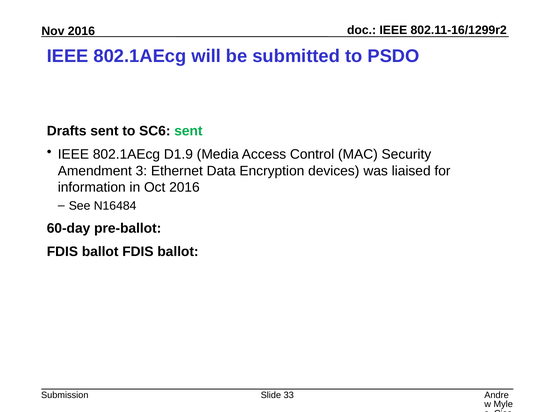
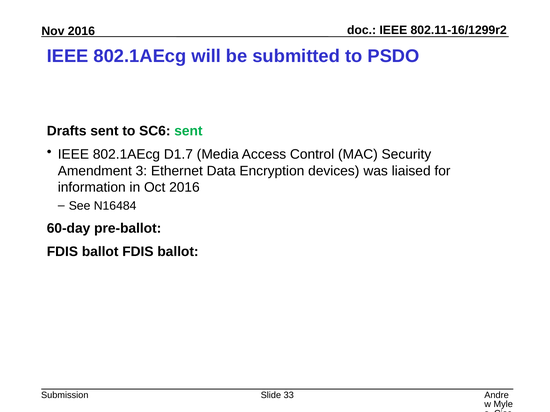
D1.9: D1.9 -> D1.7
